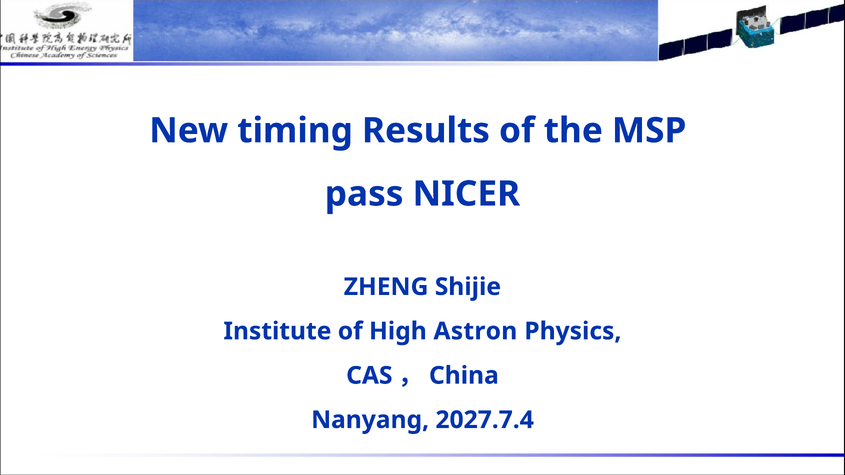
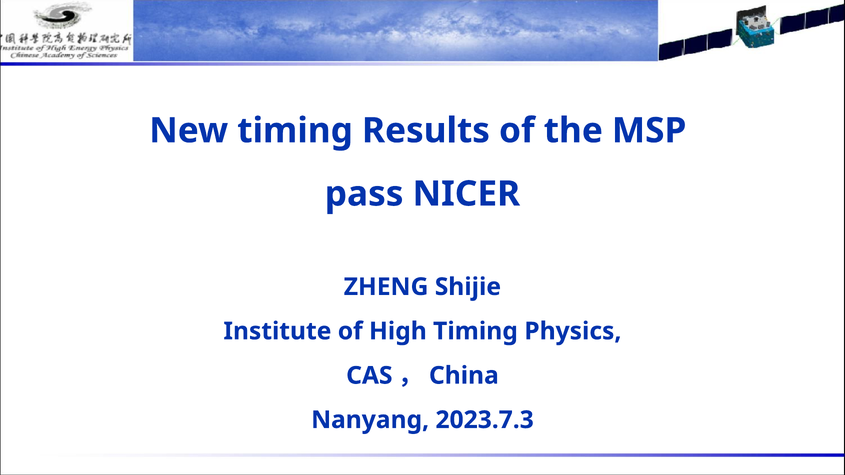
High Astron: Astron -> Timing
2027.7.4: 2027.7.4 -> 2023.7.3
